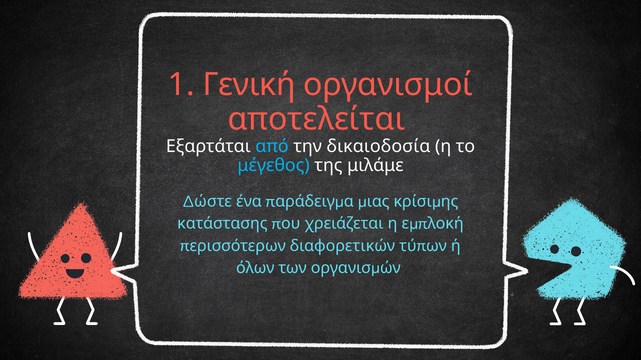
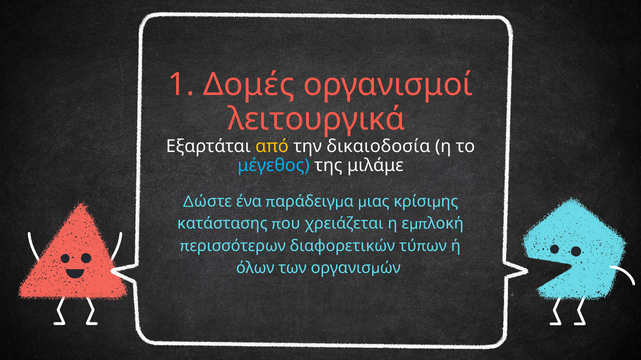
Γενική: Γενική -> Δομές
αποτελείται: αποτελείται -> λειτουργικά
από colour: light blue -> yellow
